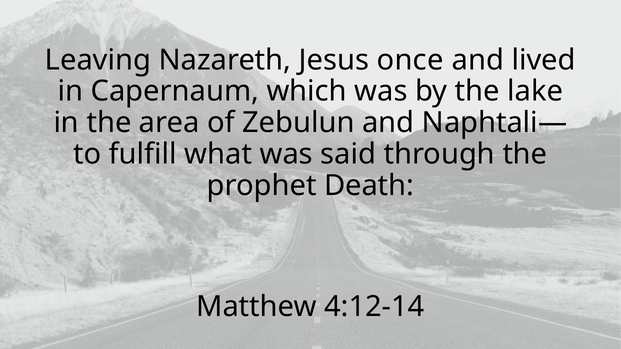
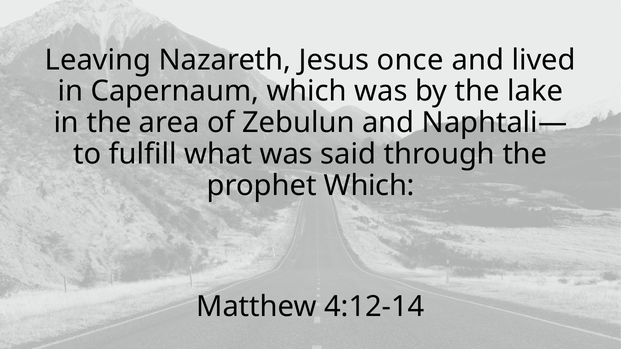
prophet Death: Death -> Which
